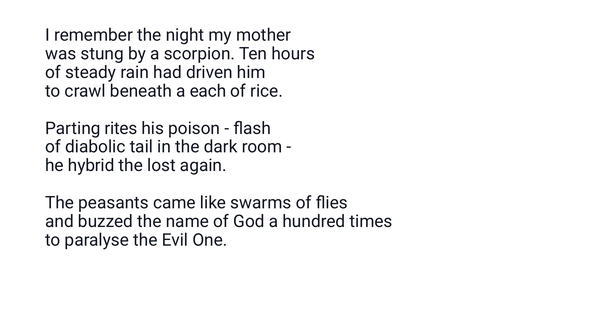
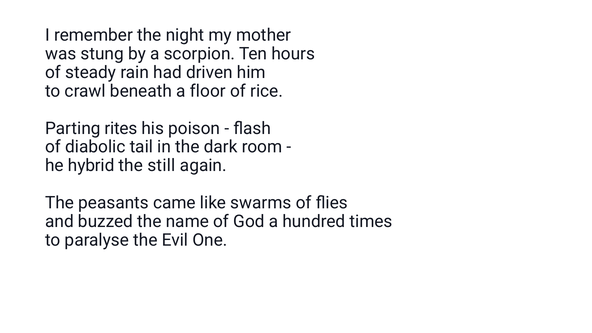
each: each -> floor
lost: lost -> still
